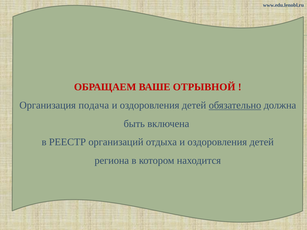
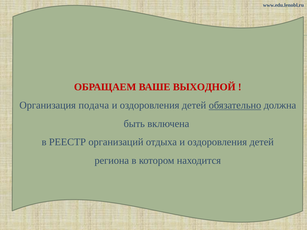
ОТРЫВНОЙ: ОТРЫВНОЙ -> ВЫХОДНОЙ
